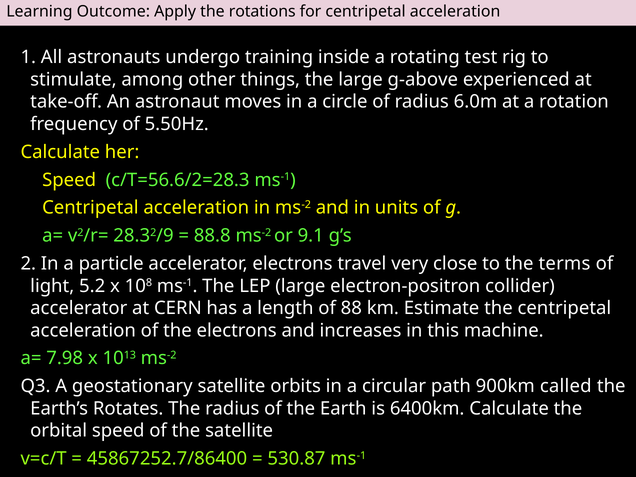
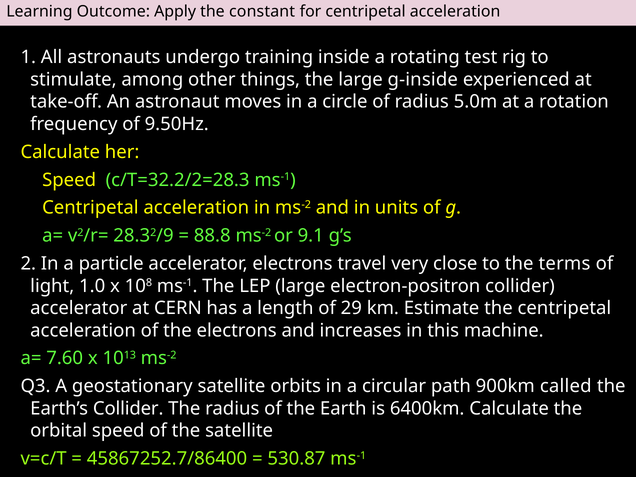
rotations: rotations -> constant
g-above: g-above -> g-inside
6.0m: 6.0m -> 5.0m
5.50Hz: 5.50Hz -> 9.50Hz
c/T=56.6/2=28.3: c/T=56.6/2=28.3 -> c/T=32.2/2=28.3
5.2: 5.2 -> 1.0
88: 88 -> 29
7.98: 7.98 -> 7.60
Earth’s Rotates: Rotates -> Collider
